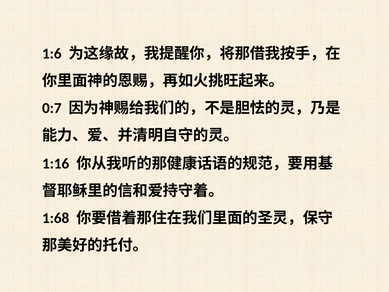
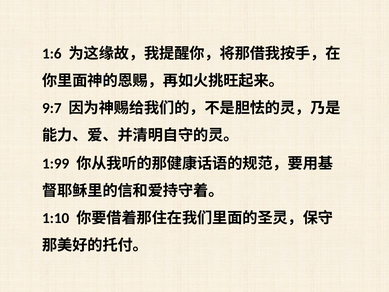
0:7: 0:7 -> 9:7
1:16: 1:16 -> 1:99
1:68: 1:68 -> 1:10
